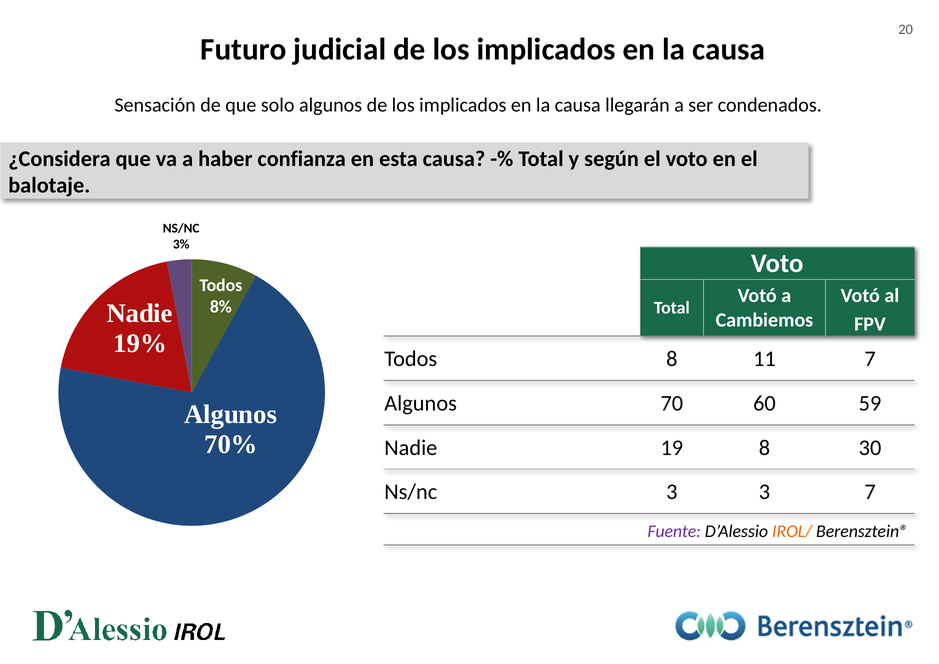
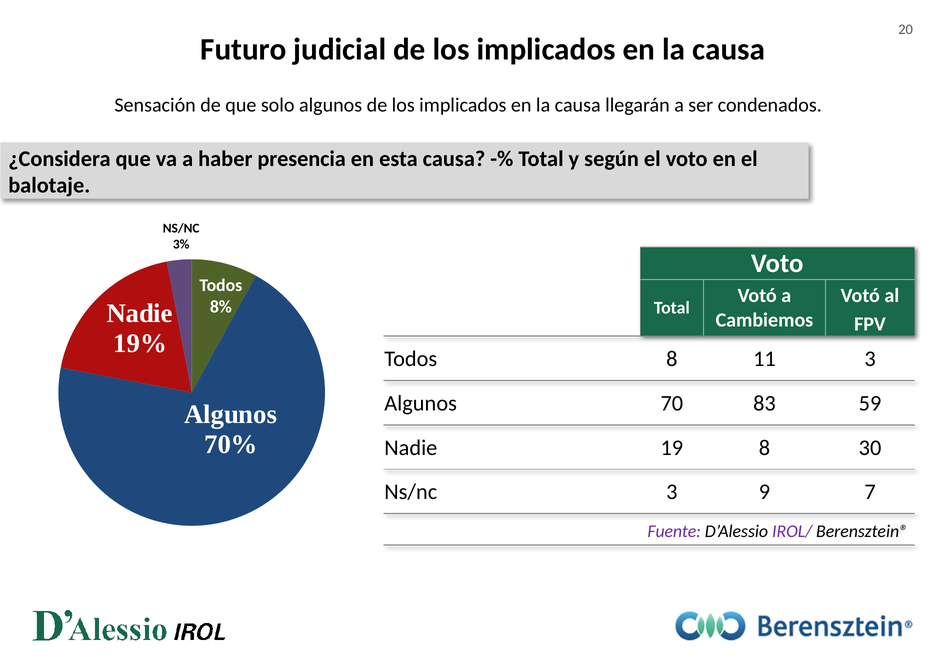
confianza: confianza -> presencia
11 7: 7 -> 3
60: 60 -> 83
3 3: 3 -> 9
IROL/ colour: orange -> purple
